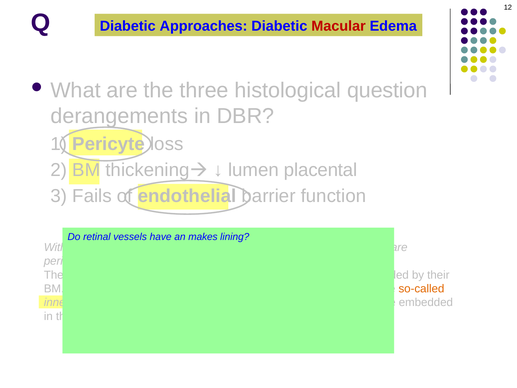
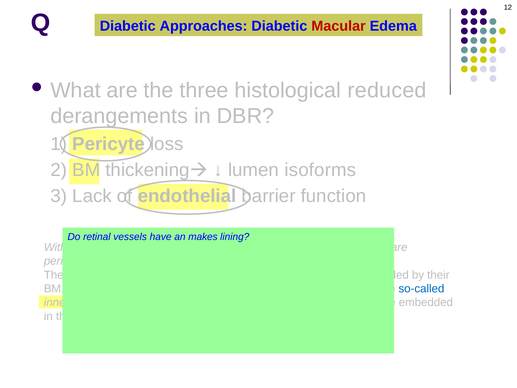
question: question -> reduced
placental: placental -> isoforms
3 Fails: Fails -> Lack
so-called colour: orange -> blue
